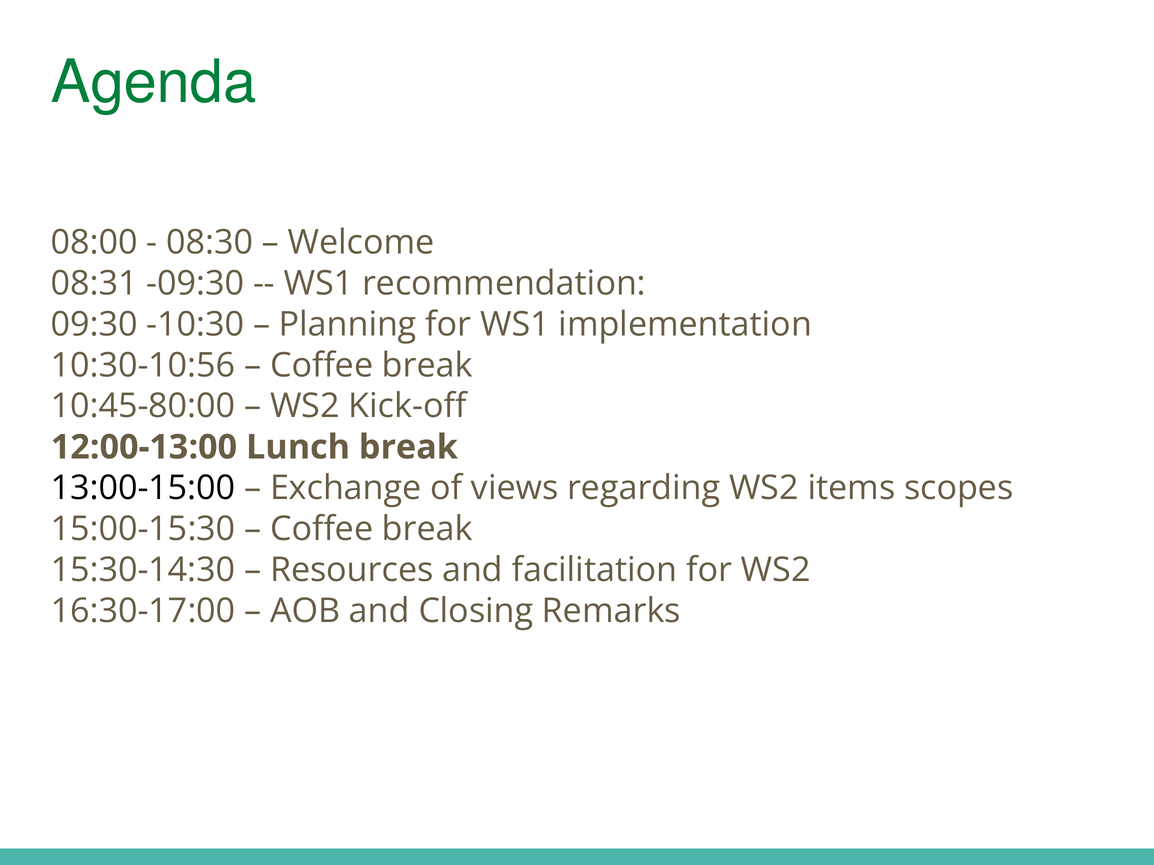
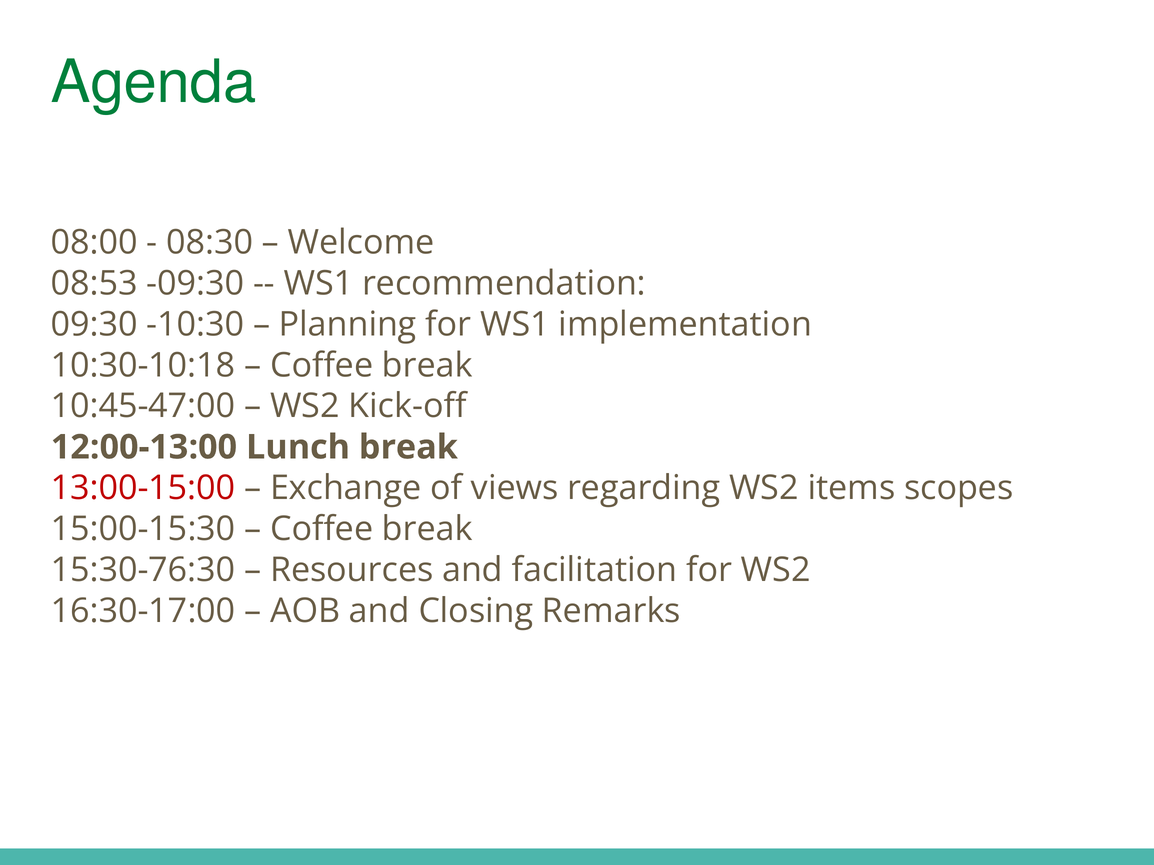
08:31: 08:31 -> 08:53
10:30-10:56: 10:30-10:56 -> 10:30-10:18
10:45-80:00: 10:45-80:00 -> 10:45-47:00
13:00-15:00 colour: black -> red
15:30-14:30: 15:30-14:30 -> 15:30-76:30
